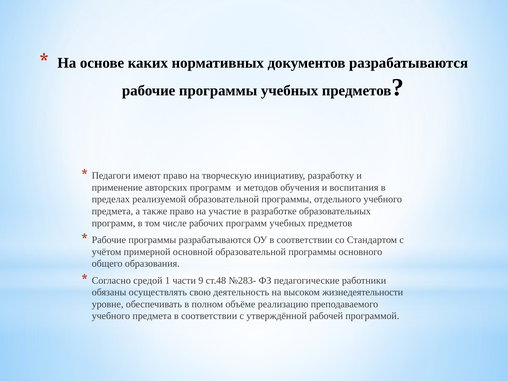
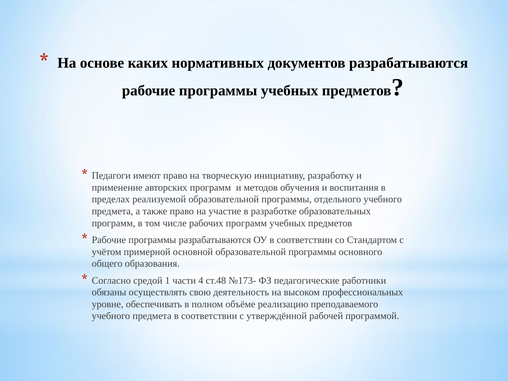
9: 9 -> 4
№283-: №283- -> №173-
жизнедеятельности: жизнедеятельности -> профессиональных
